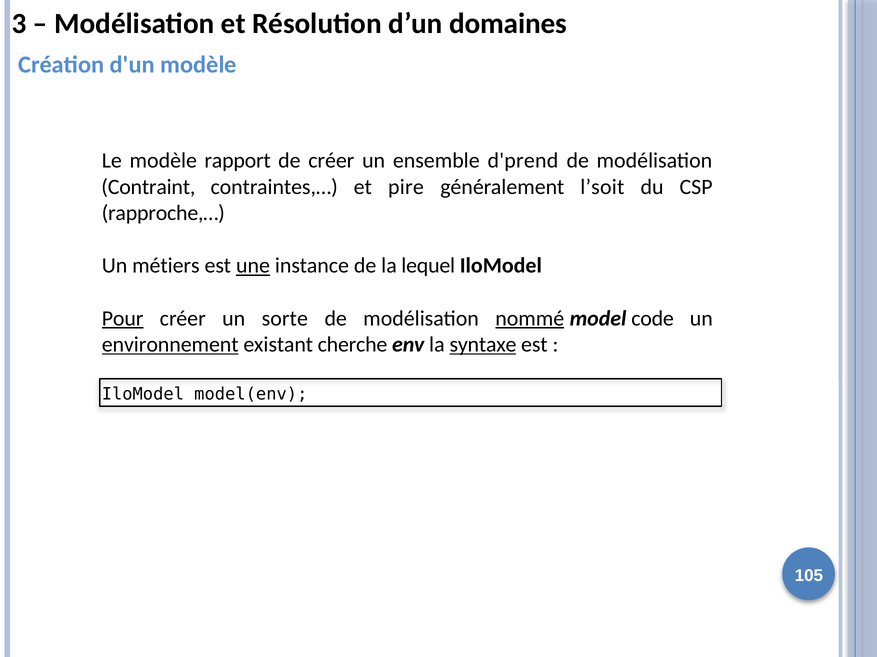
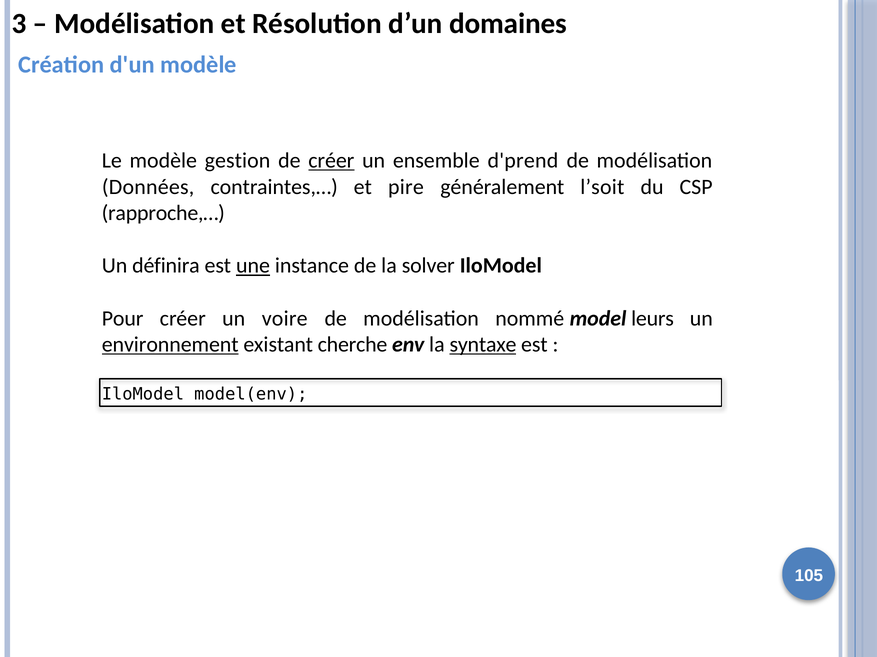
rapport: rapport -> gestion
créer at (331, 161) underline: none -> present
Contraint: Contraint -> Données
métiers: métiers -> définira
lequel: lequel -> solver
Pour underline: present -> none
sorte: sorte -> voire
nommé underline: present -> none
code: code -> leurs
